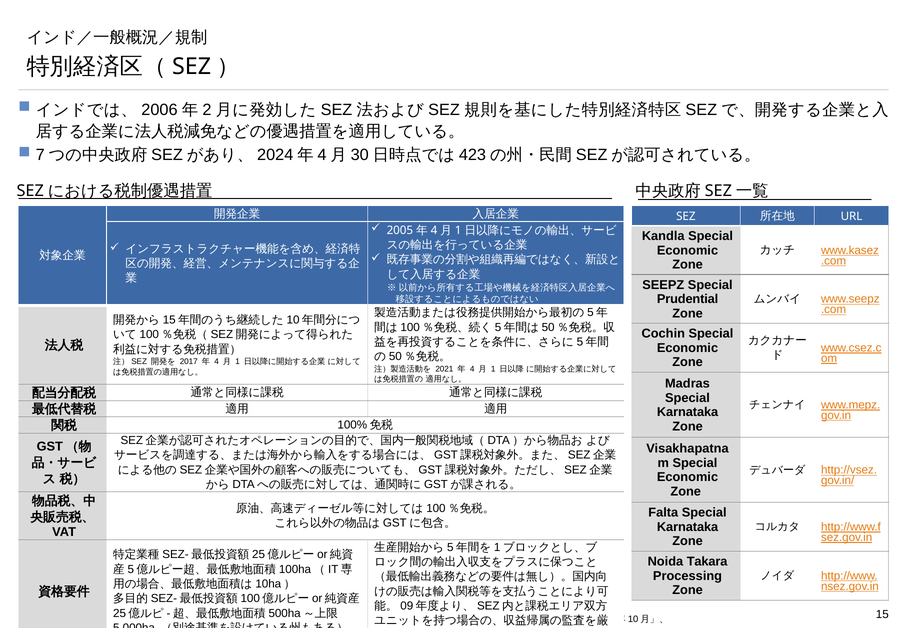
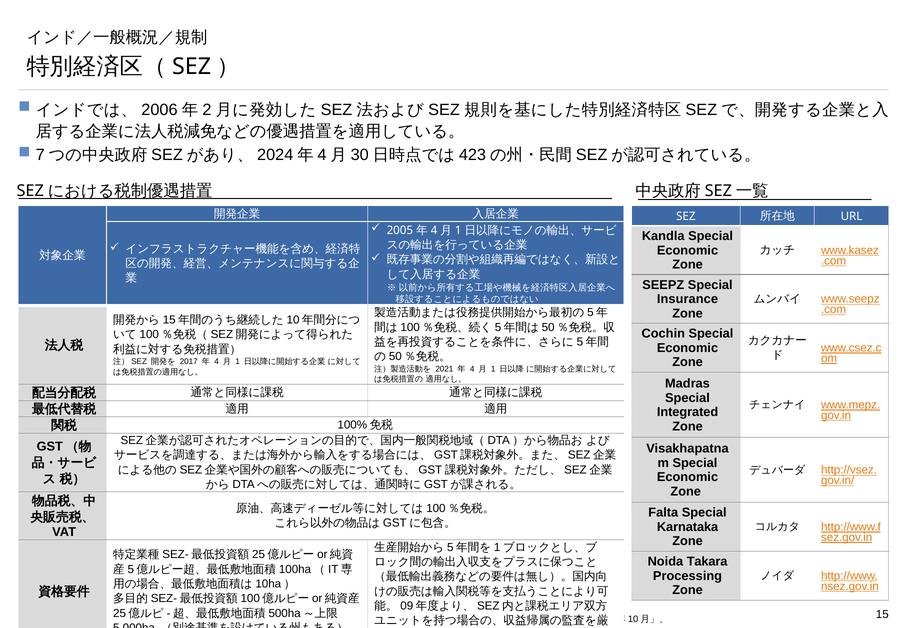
Prudential: Prudential -> Insurance
Karnataka at (688, 412): Karnataka -> Integrated
